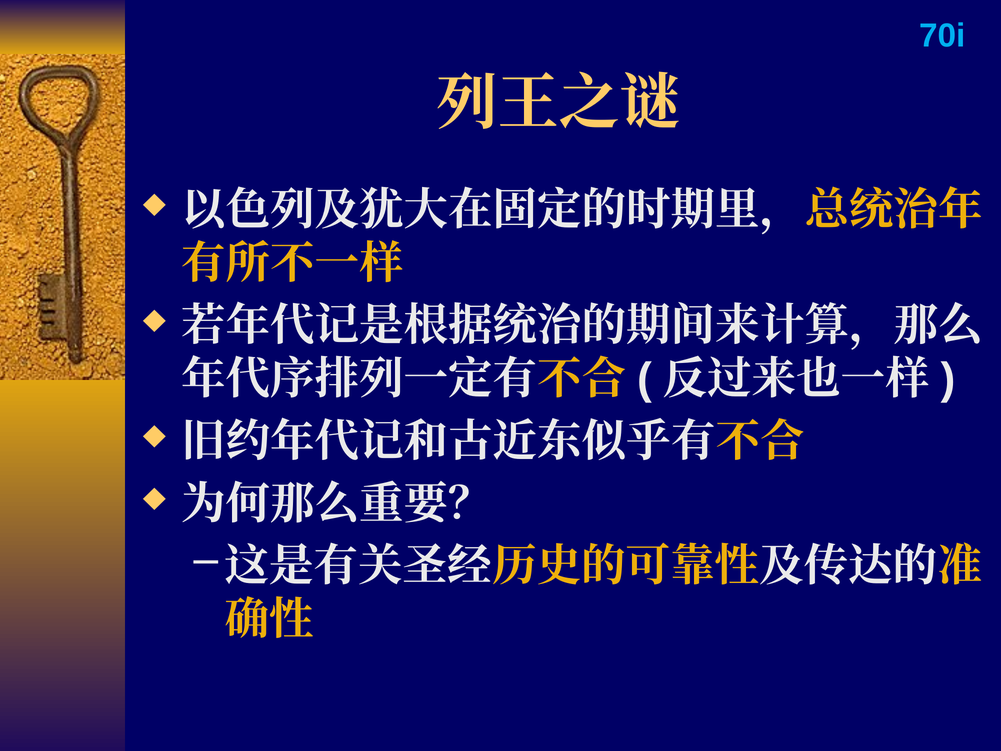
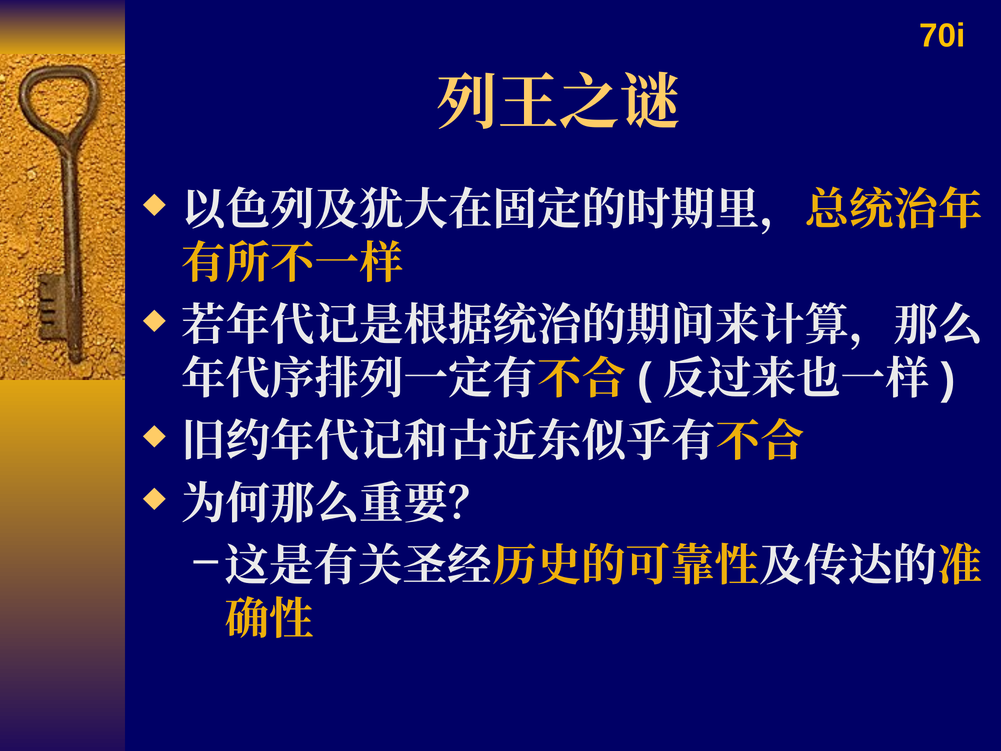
70i colour: light blue -> yellow
